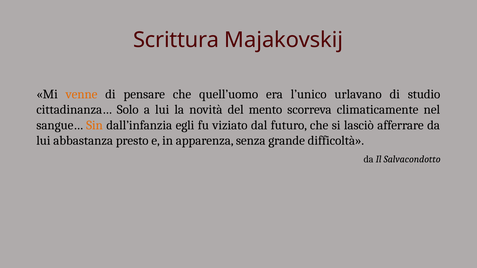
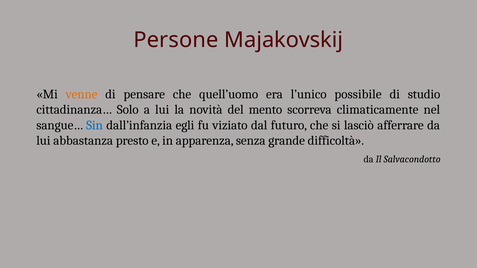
Scrittura: Scrittura -> Persone
urlavano: urlavano -> possibile
Sin colour: orange -> blue
